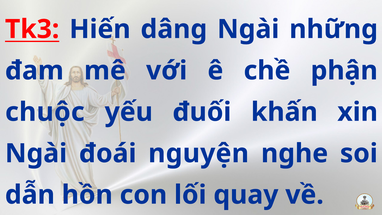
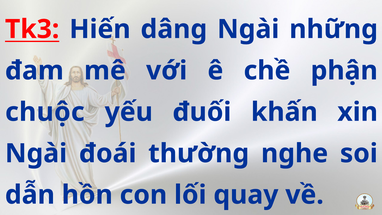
nguyện: nguyện -> thường
